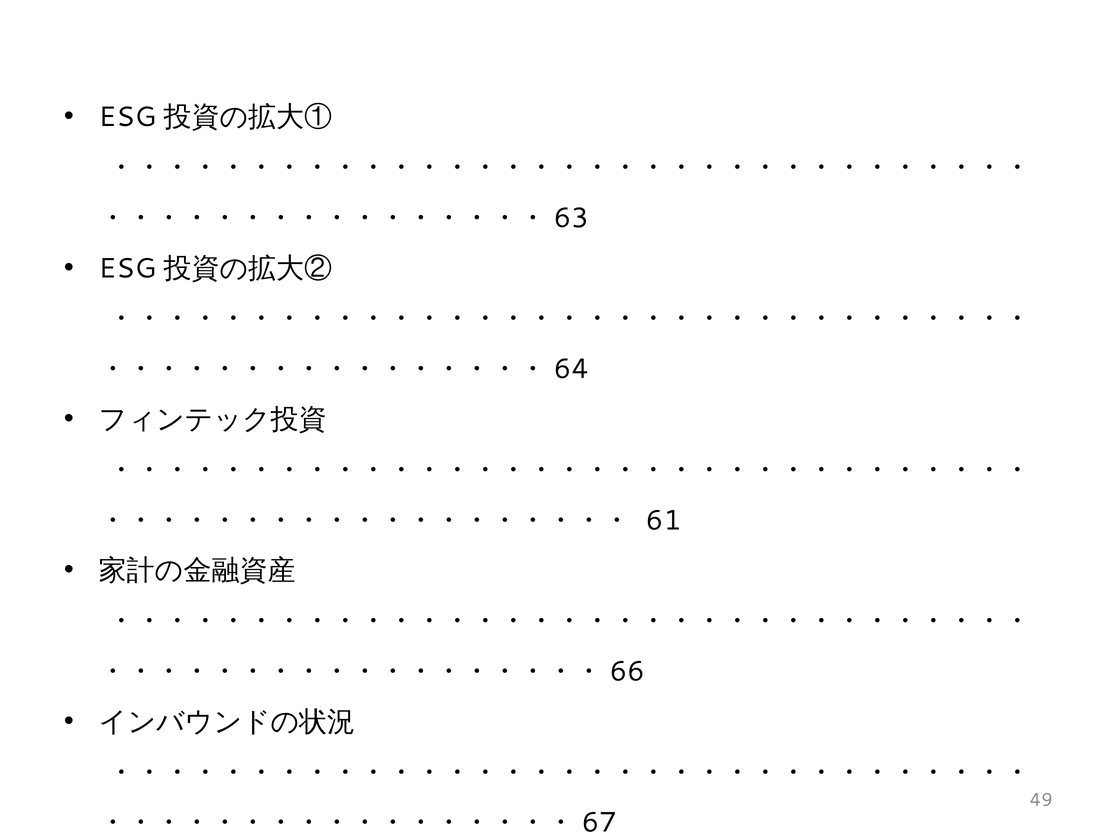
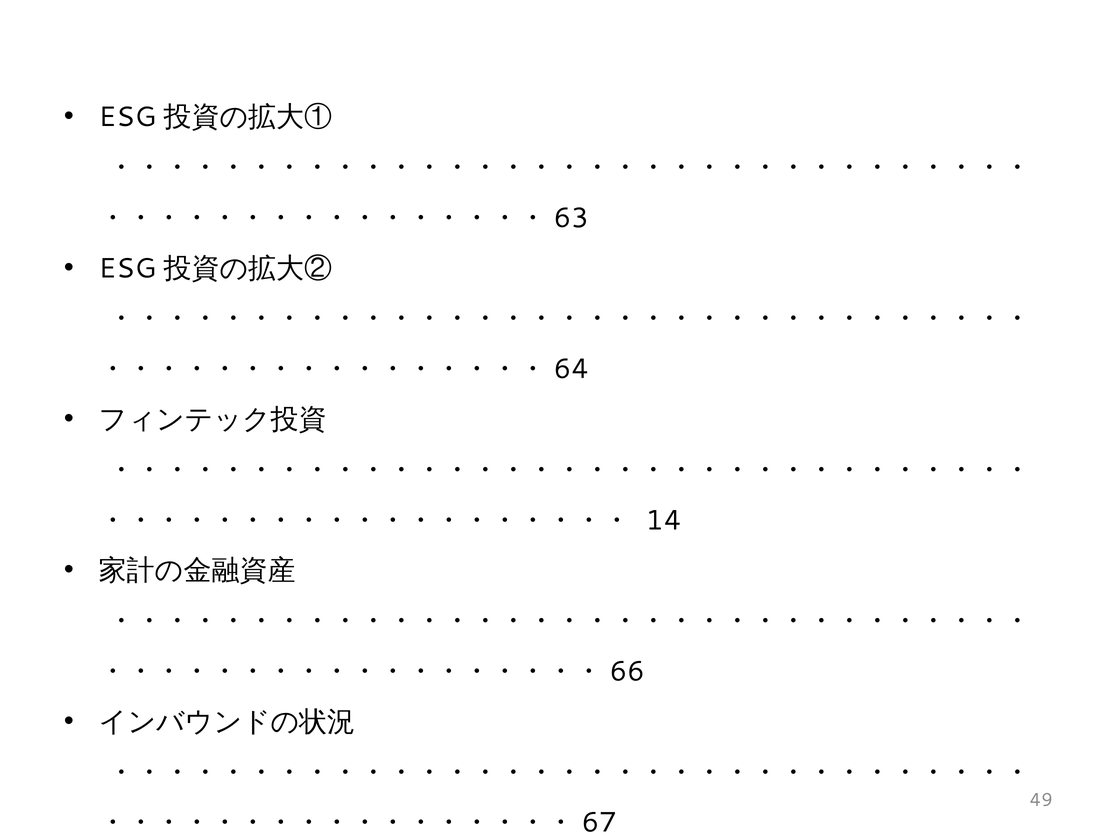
61: 61 -> 14
